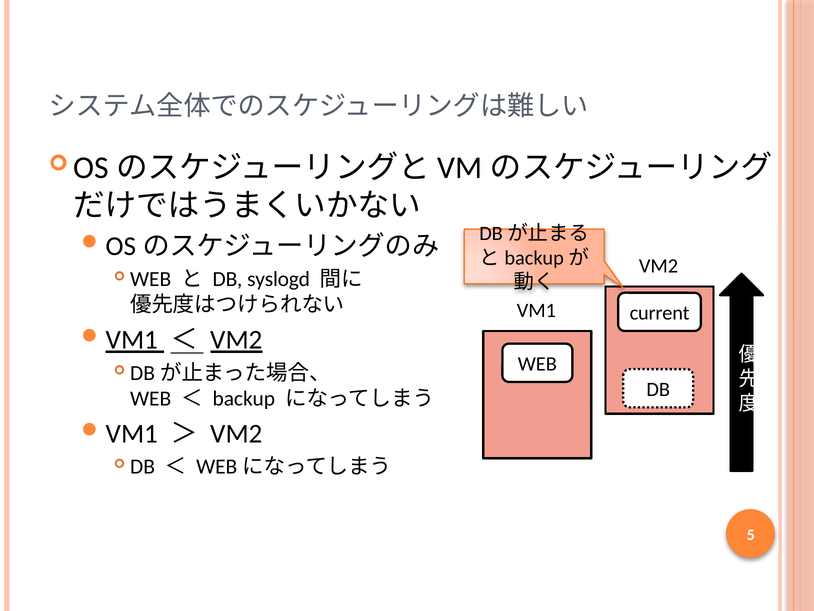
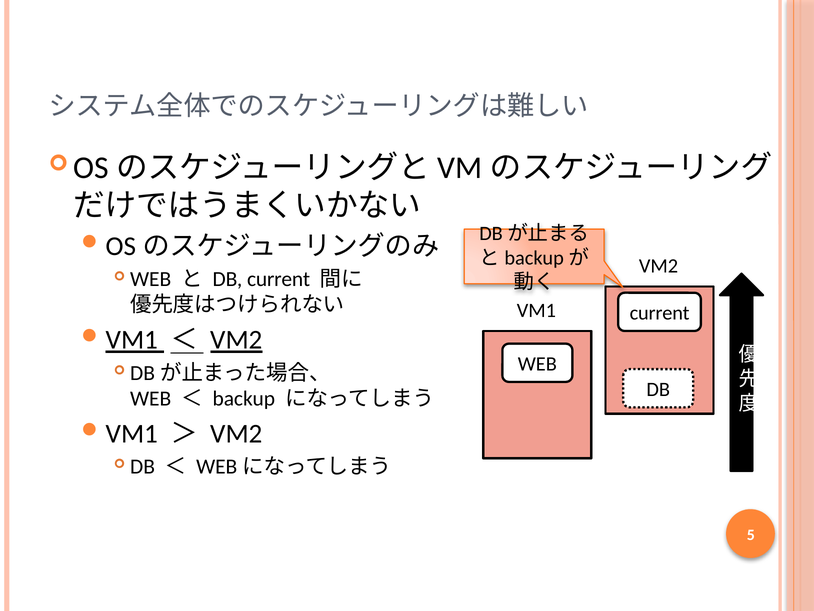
syslogd at (279, 279): syslogd -> current
